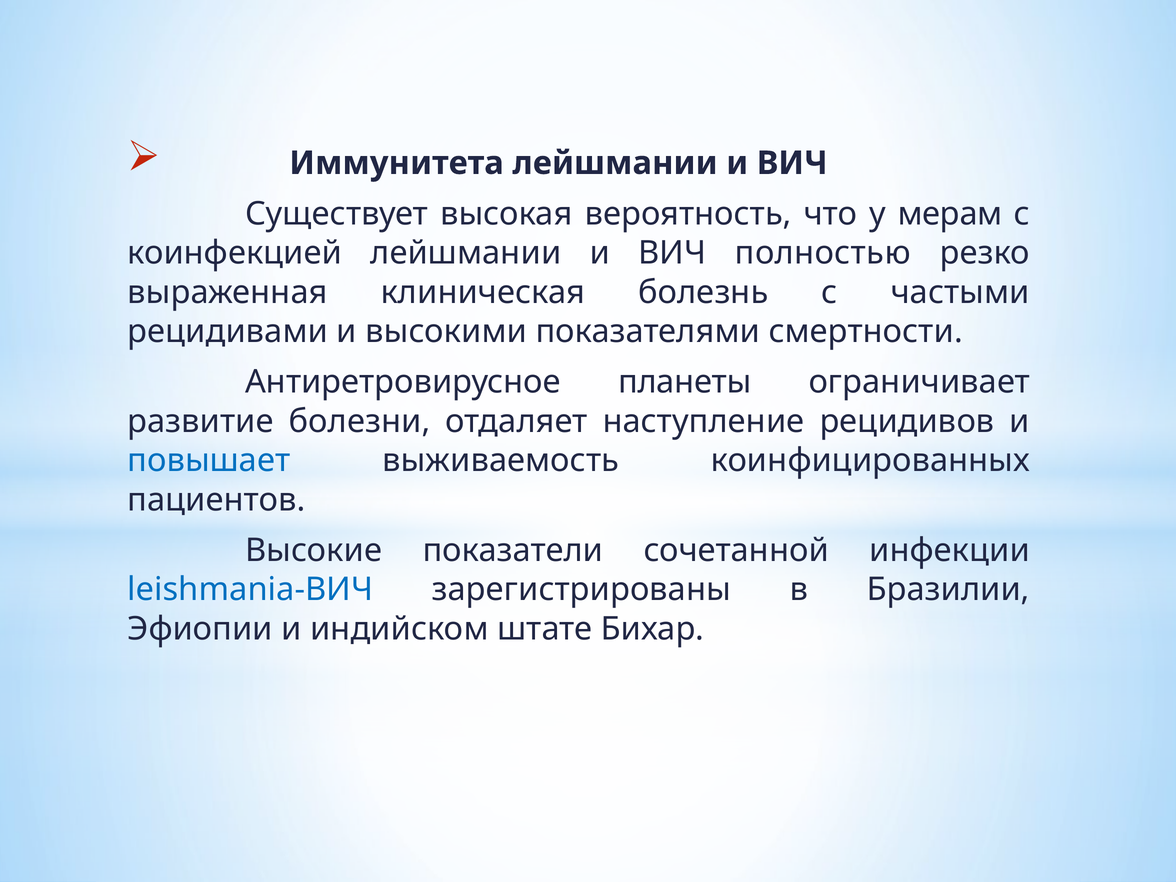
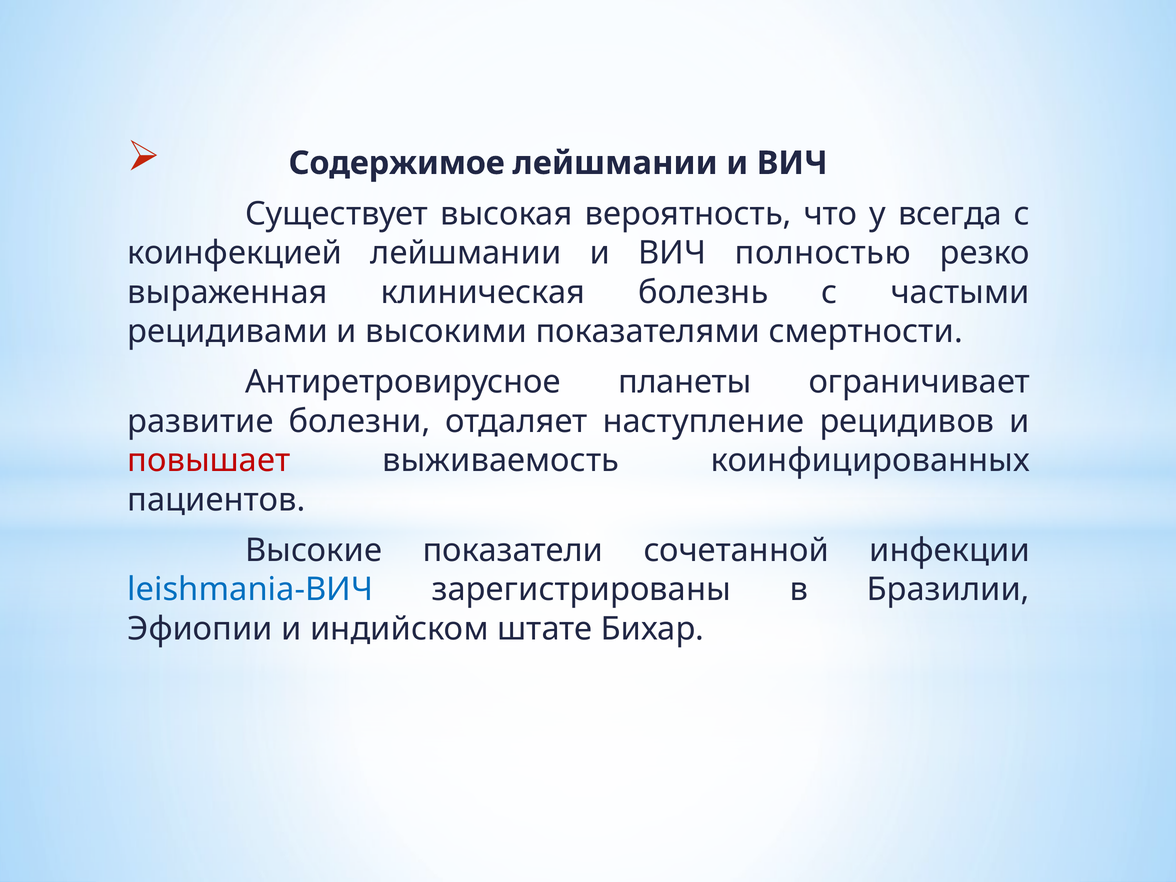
Иммунитета: Иммунитета -> Содержимое
мерам: мерам -> всегда
повышает colour: blue -> red
